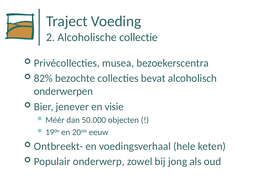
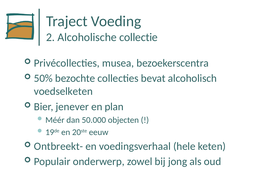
82%: 82% -> 50%
onderwerpen: onderwerpen -> voedselketen
visie: visie -> plan
